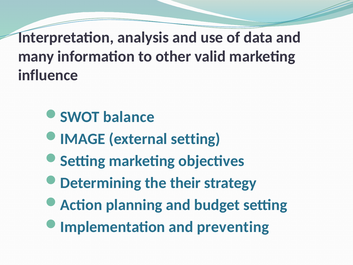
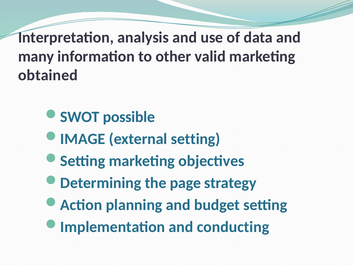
influence: influence -> obtained
balance: balance -> possible
their: their -> page
preventing: preventing -> conducting
